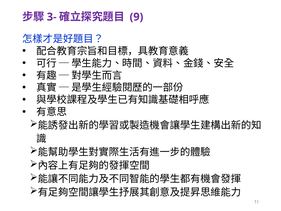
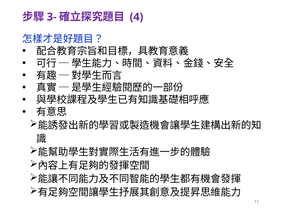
9: 9 -> 4
